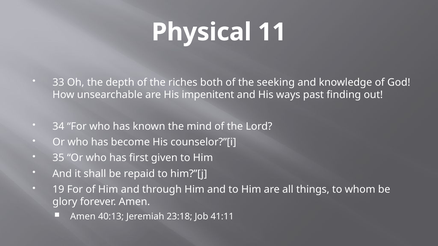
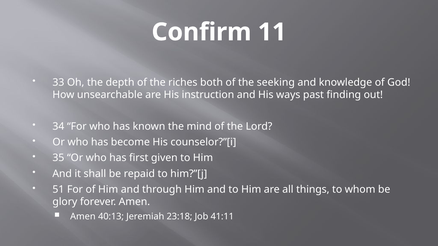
Physical: Physical -> Confirm
impenitent: impenitent -> instruction
19: 19 -> 51
